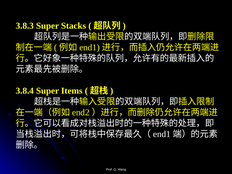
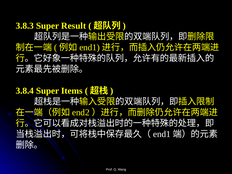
Stacks: Stacks -> Result
